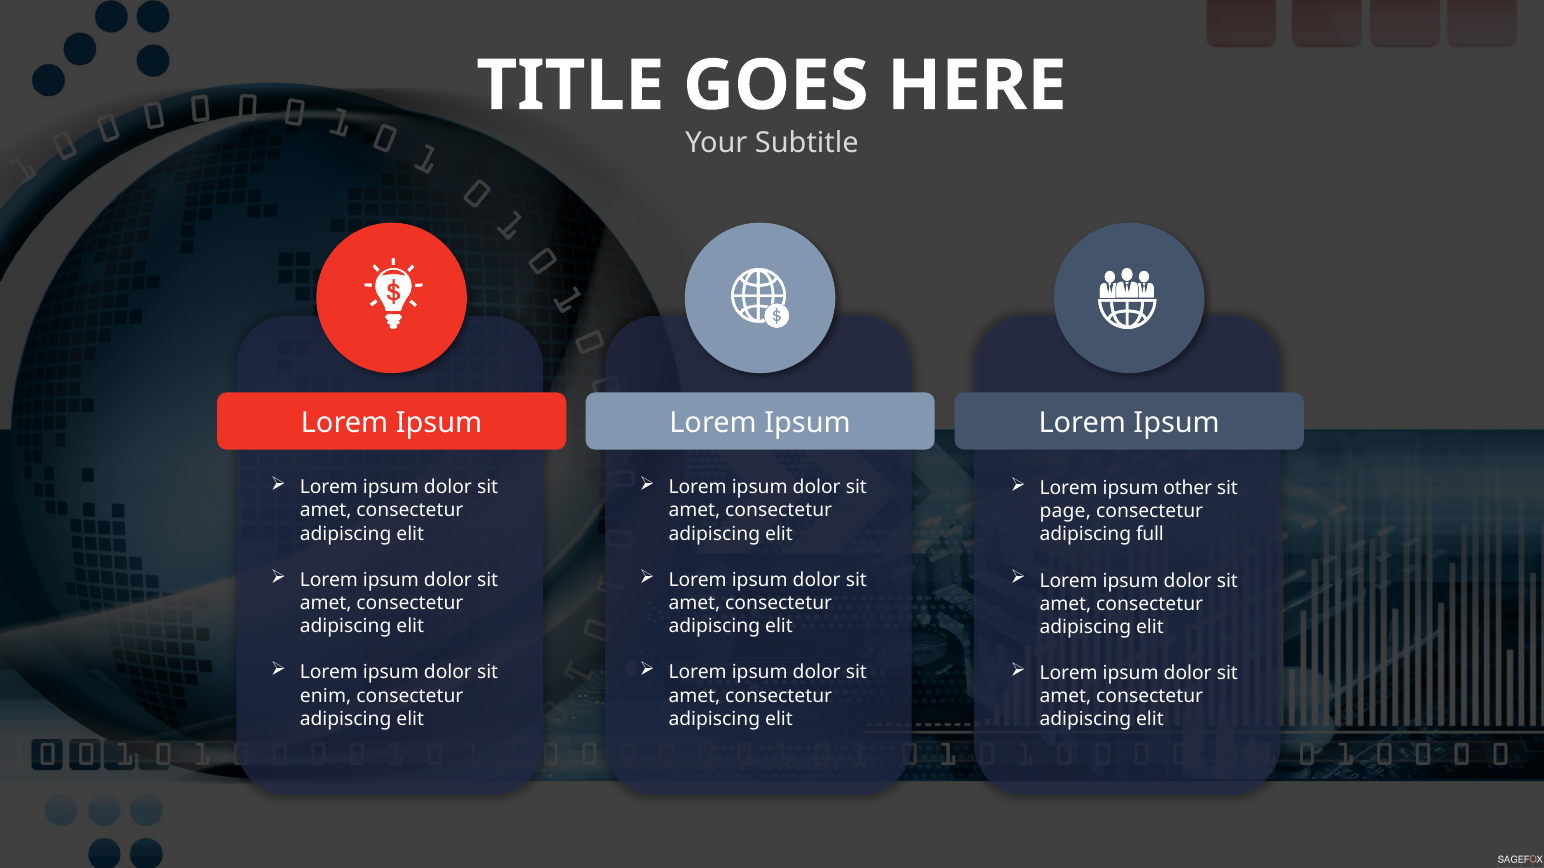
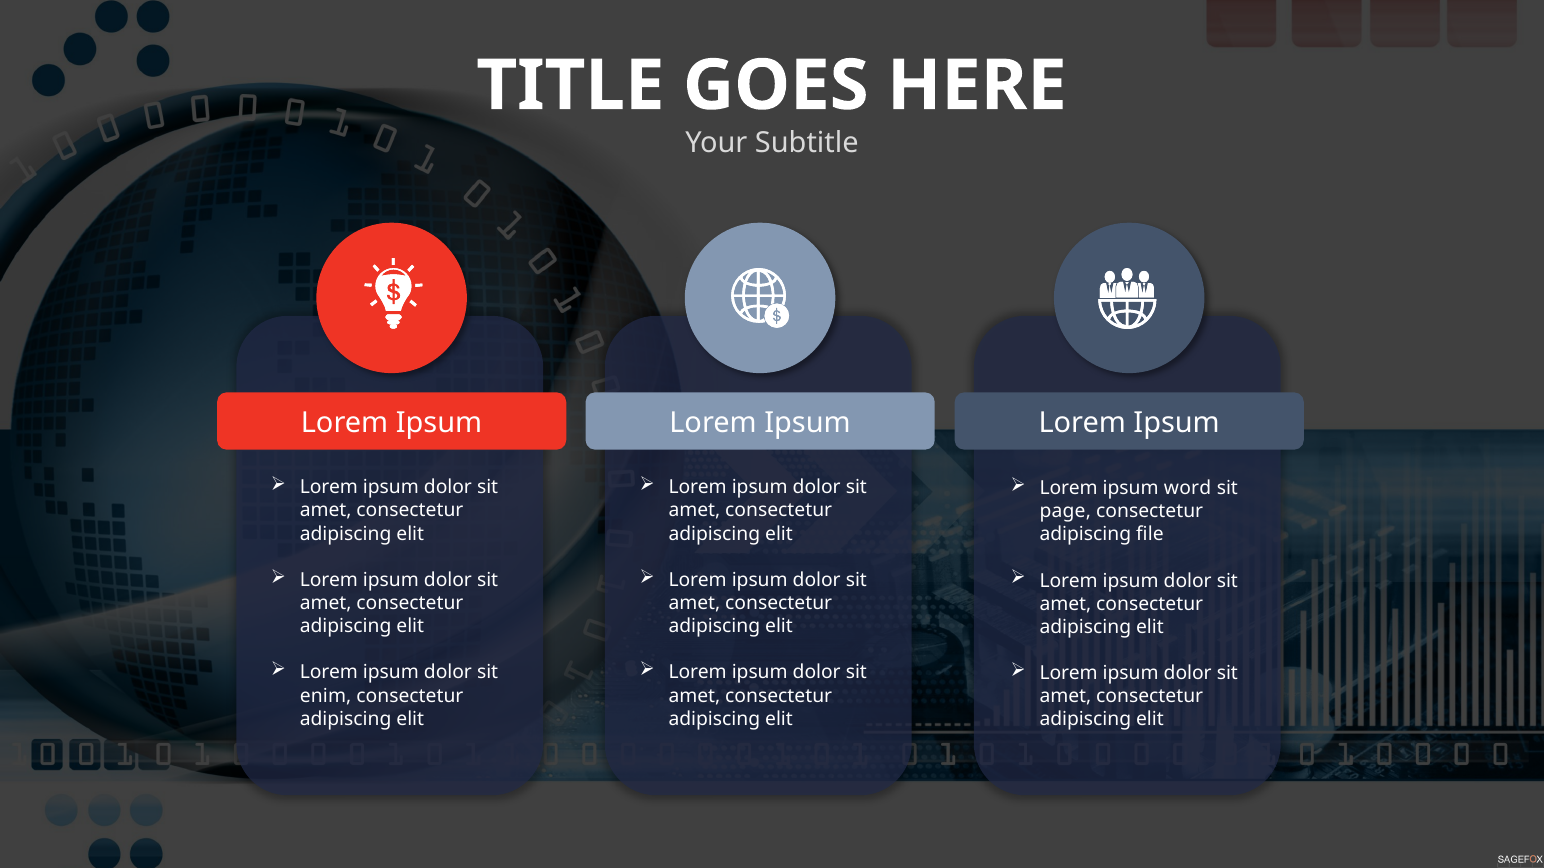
other: other -> word
full: full -> file
